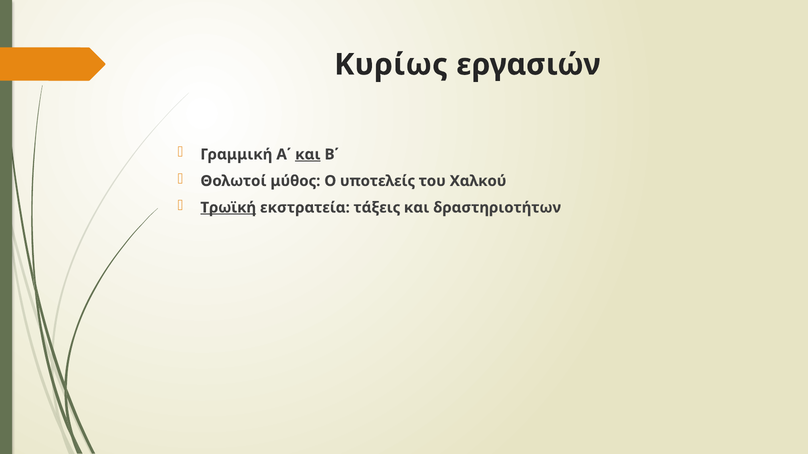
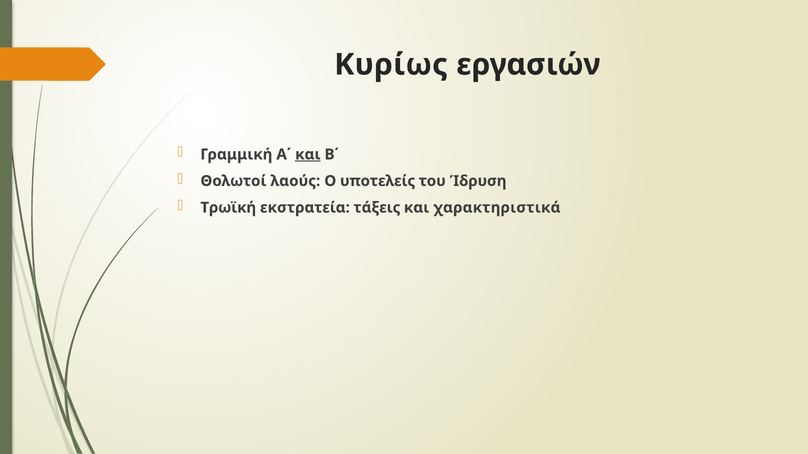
μύθος: μύθος -> λαούς
Χαλκού: Χαλκού -> Ίδρυση
Τρωϊκή underline: present -> none
δραστηριοτήτων: δραστηριοτήτων -> χαρακτηριστικά
